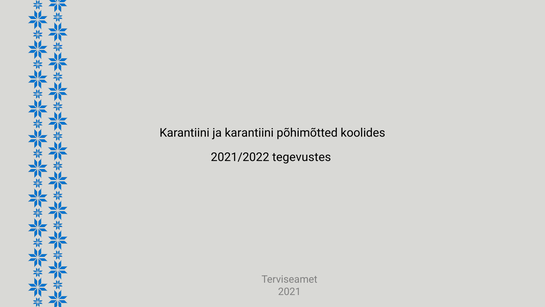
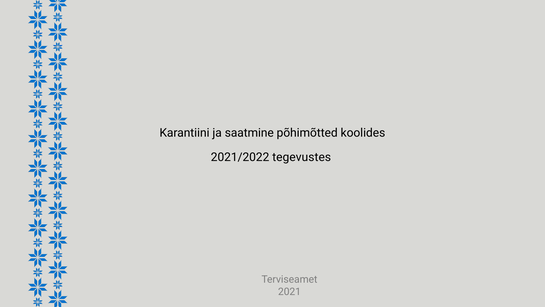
ja karantiini: karantiini -> saatmine
